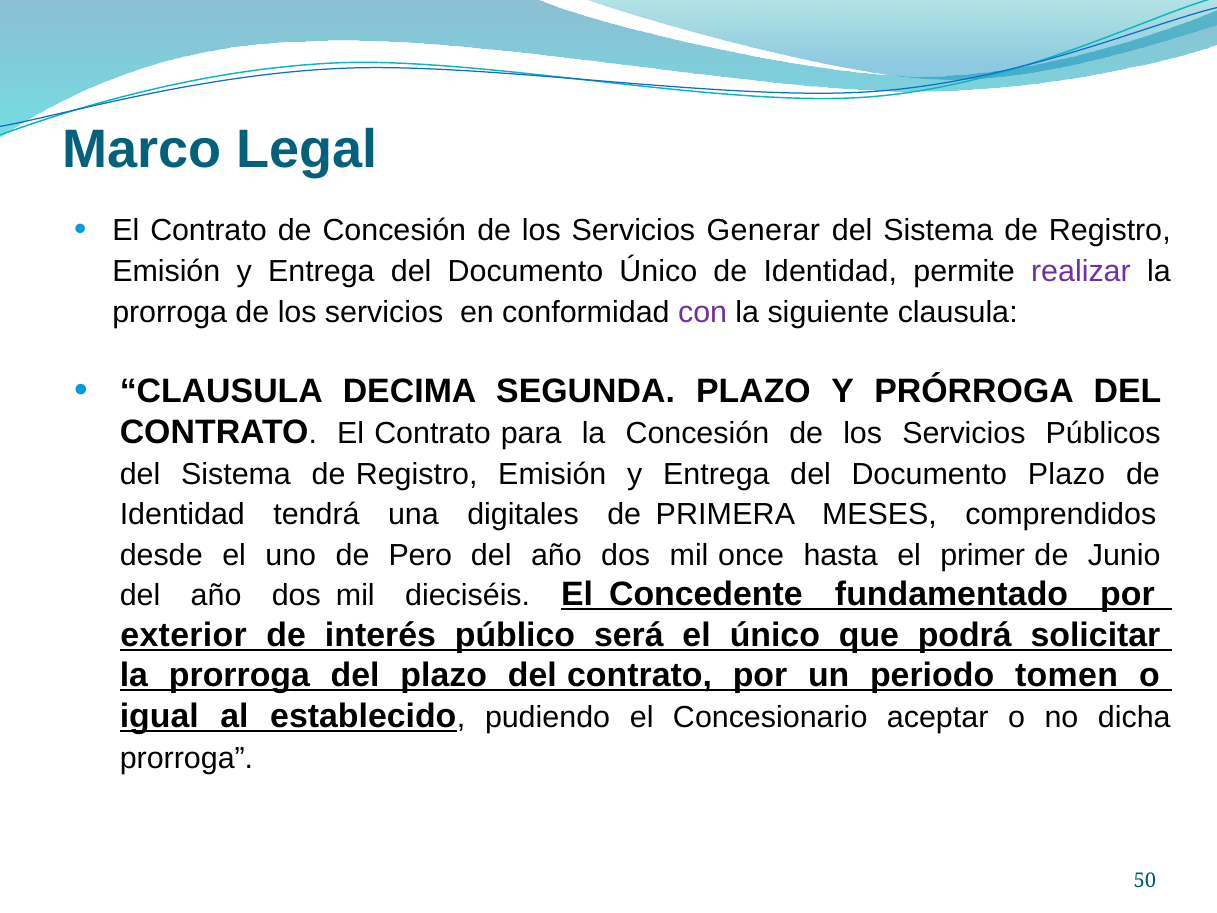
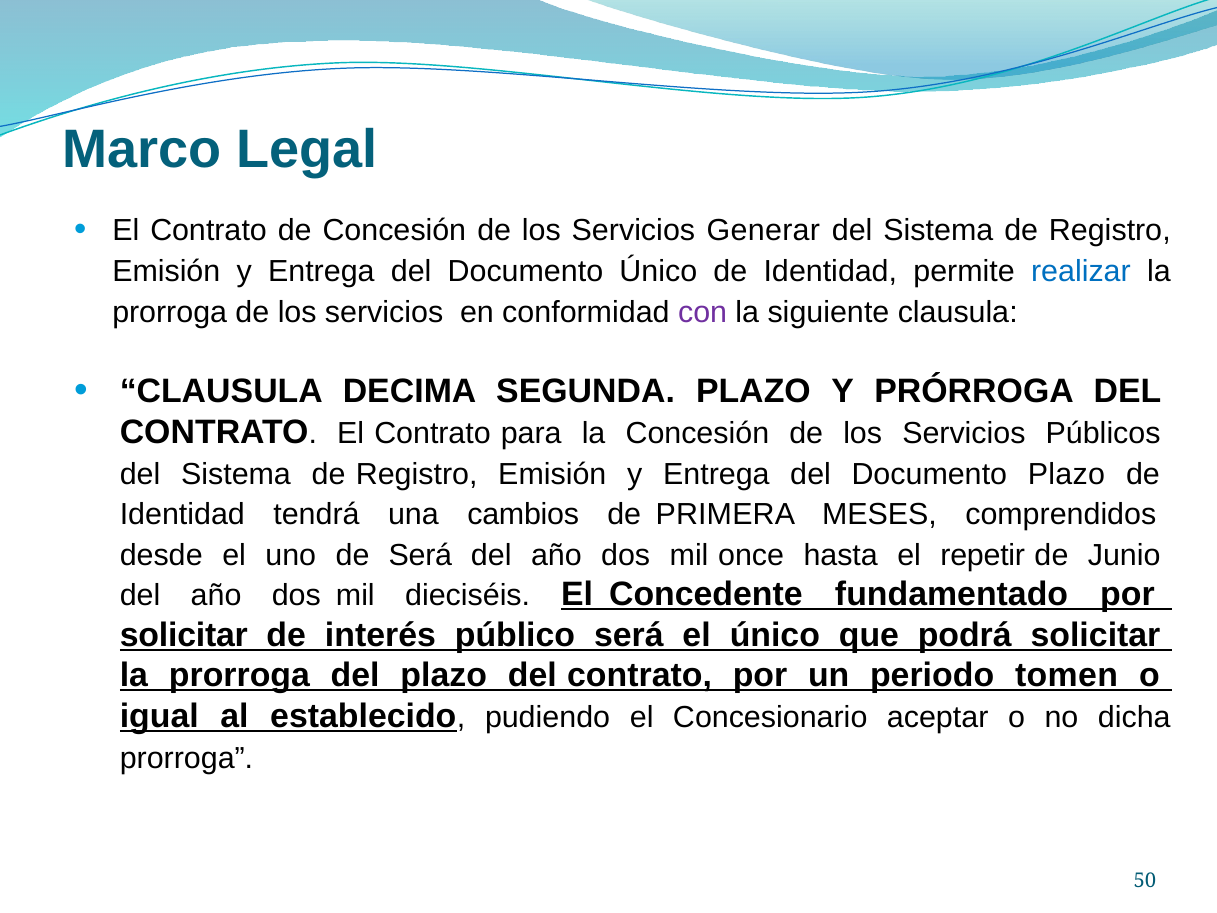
realizar colour: purple -> blue
digitales: digitales -> cambios
de Pero: Pero -> Será
primer: primer -> repetir
exterior at (184, 635): exterior -> solicitar
